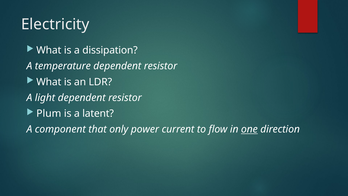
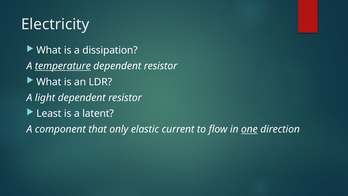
temperature underline: none -> present
Plum: Plum -> Least
power: power -> elastic
